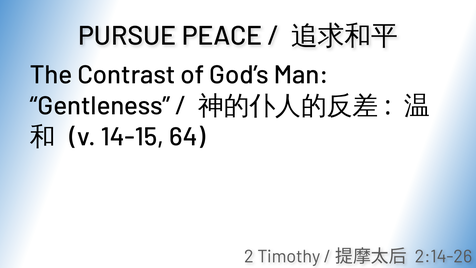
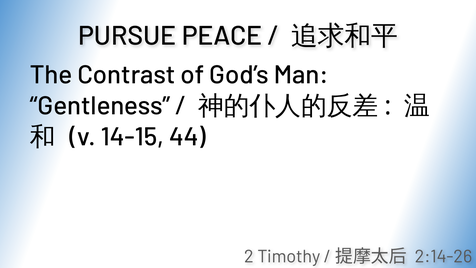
64: 64 -> 44
